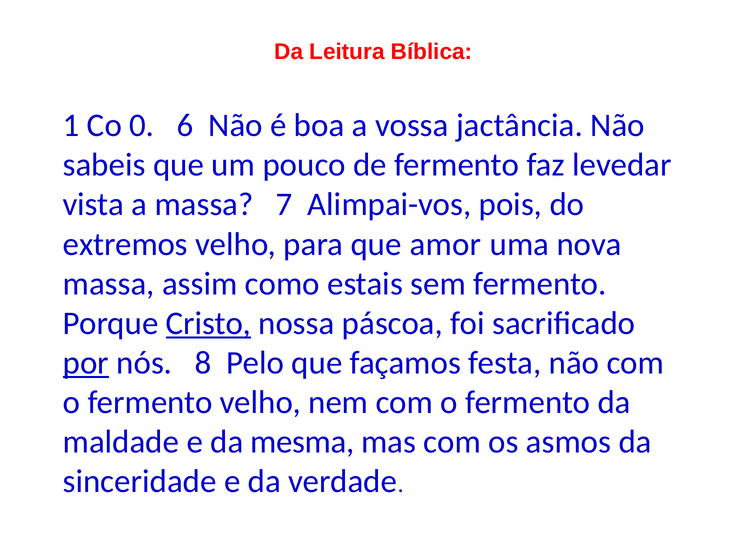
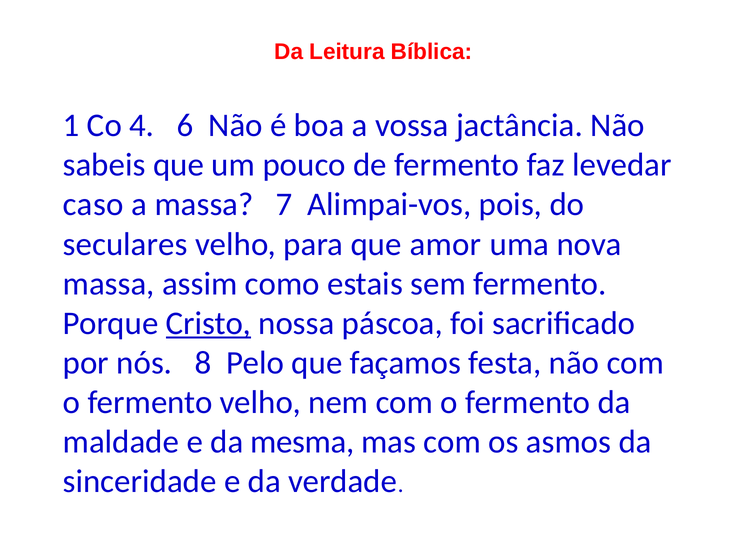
0: 0 -> 4
vista: vista -> caso
extremos: extremos -> seculares
por underline: present -> none
